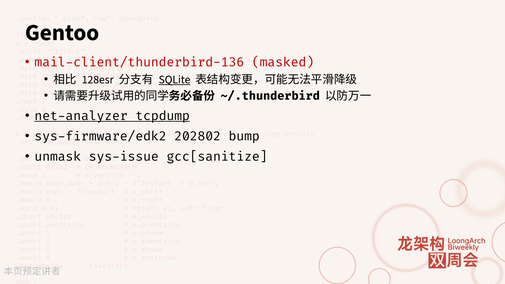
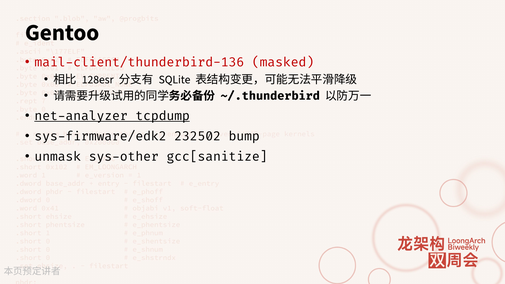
SQLite underline: present -> none
202802: 202802 -> 232502
sys-issue/gcc[sanitize: sys-issue/gcc[sanitize -> sys-other/gcc[sanitize
